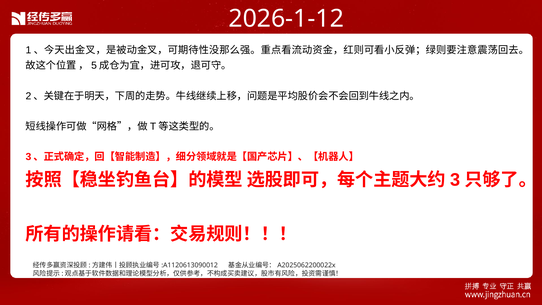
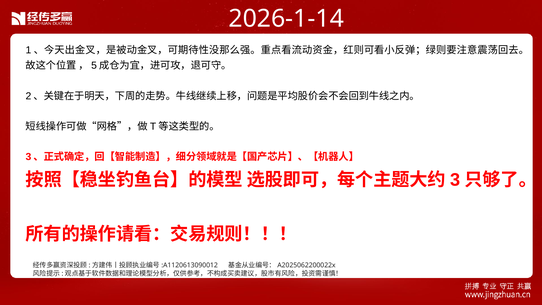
2026-1-12: 2026-1-12 -> 2026-1-14
